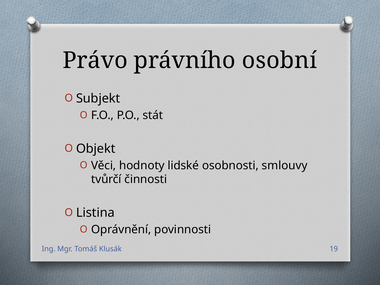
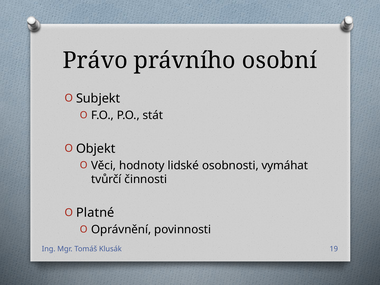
smlouvy: smlouvy -> vymáhat
Listina: Listina -> Platné
